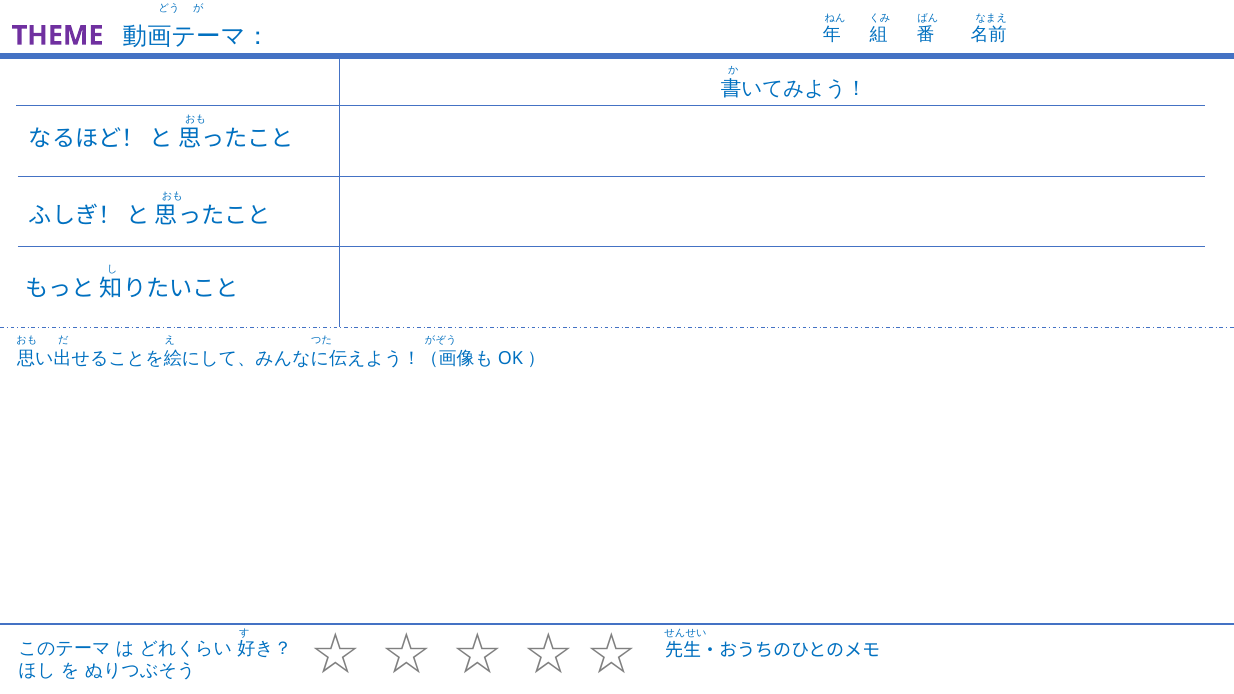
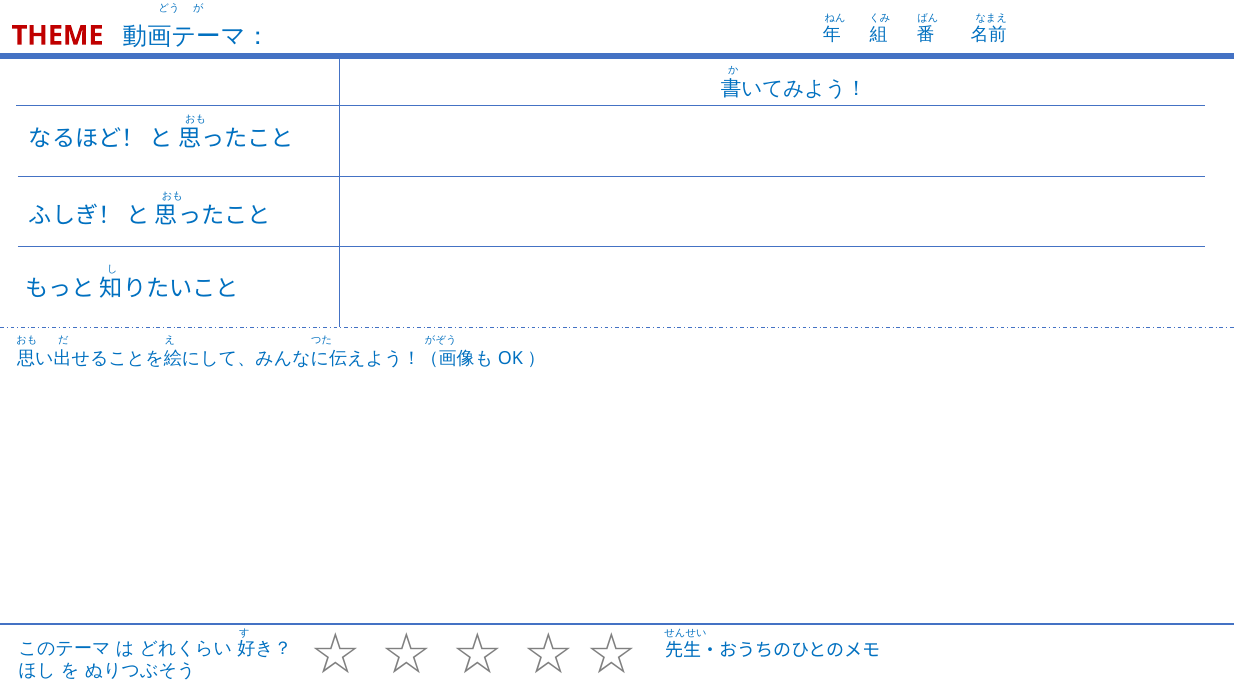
THEME colour: purple -> red
